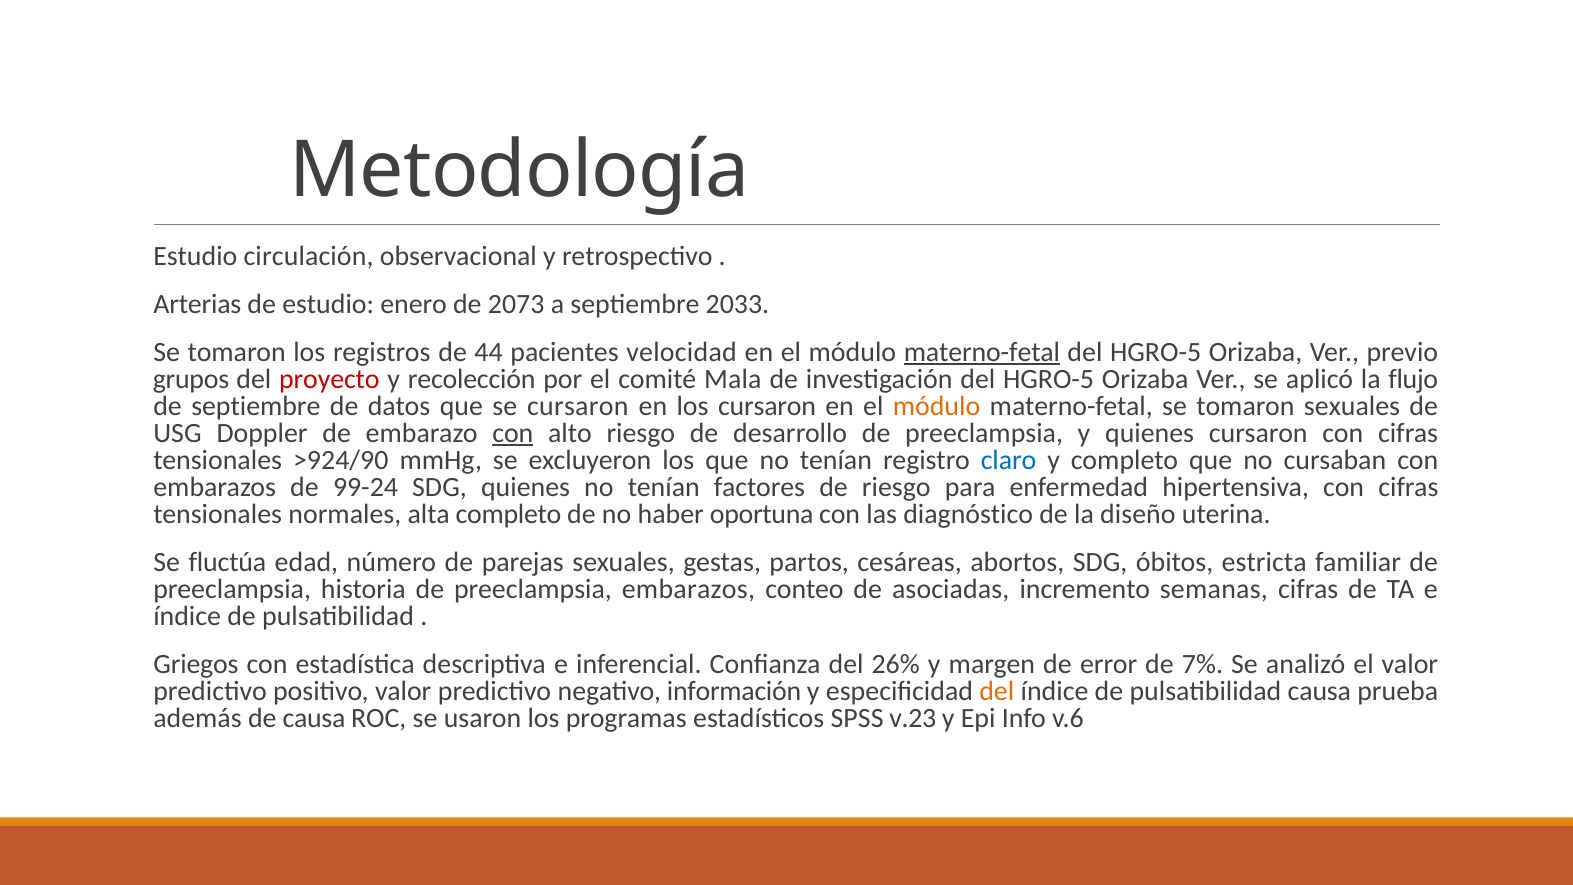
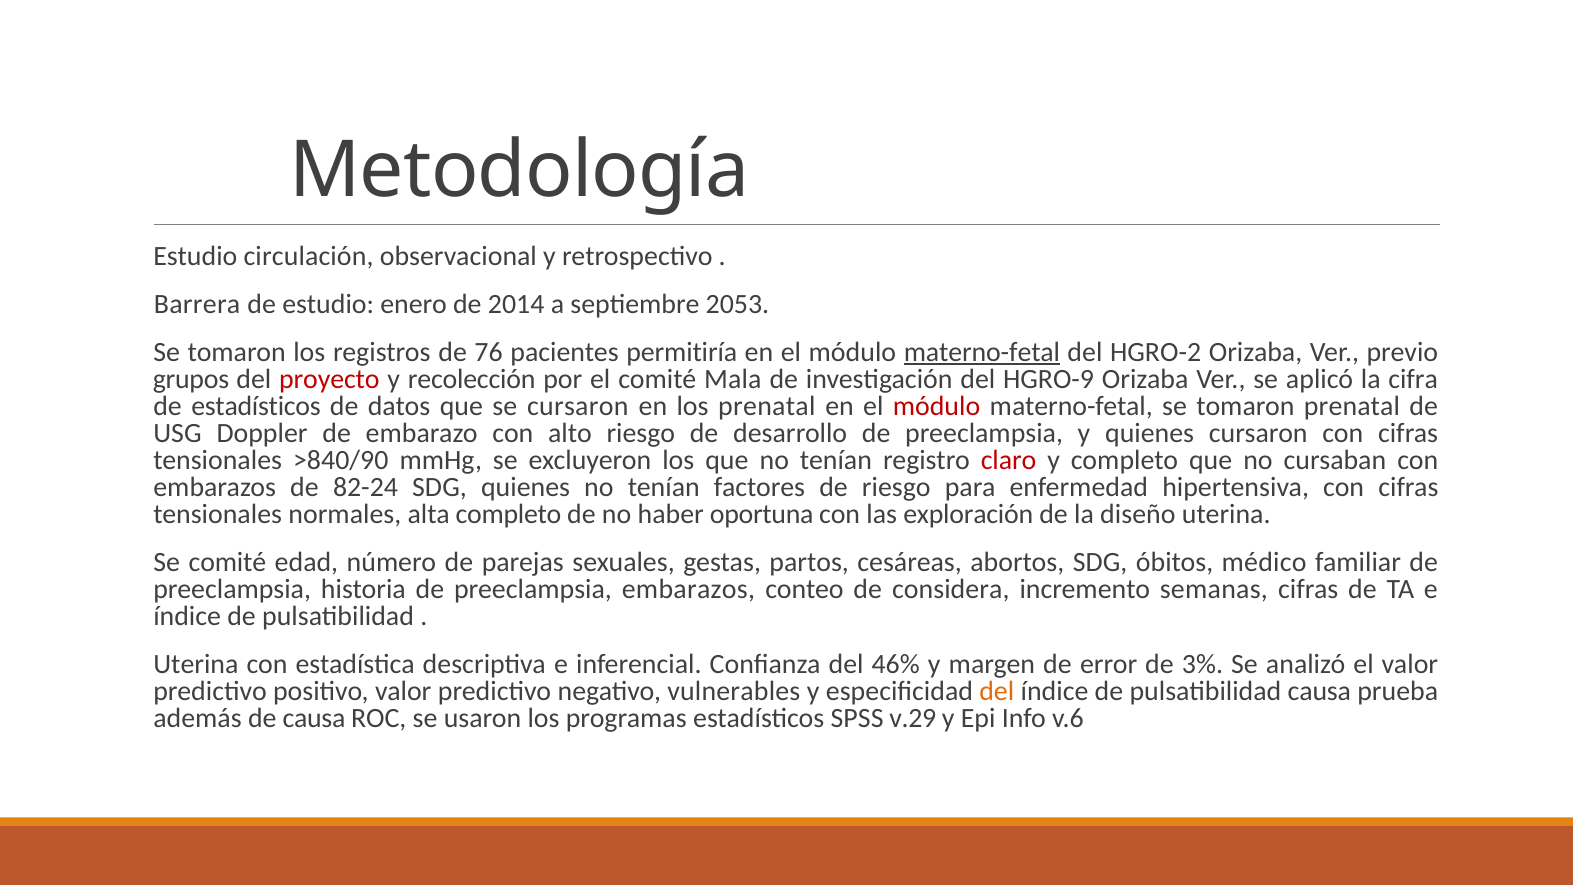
Arterias: Arterias -> Barrera
2073: 2073 -> 2014
2033: 2033 -> 2053
44: 44 -> 76
velocidad: velocidad -> permitiría
HGRO-5 at (1156, 352): HGRO-5 -> HGRO-2
investigación del HGRO-5: HGRO-5 -> HGRO-9
flujo: flujo -> cifra
de septiembre: septiembre -> estadísticos
los cursaron: cursaron -> prenatal
módulo at (937, 406) colour: orange -> red
tomaron sexuales: sexuales -> prenatal
con at (513, 433) underline: present -> none
>924/90: >924/90 -> >840/90
claro colour: blue -> red
99-24: 99-24 -> 82-24
diagnóstico: diagnóstico -> exploración
Se fluctúa: fluctúa -> comité
estricta: estricta -> médico
asociadas: asociadas -> considera
Griegos at (196, 664): Griegos -> Uterina
26%: 26% -> 46%
7%: 7% -> 3%
información: información -> vulnerables
v.23: v.23 -> v.29
